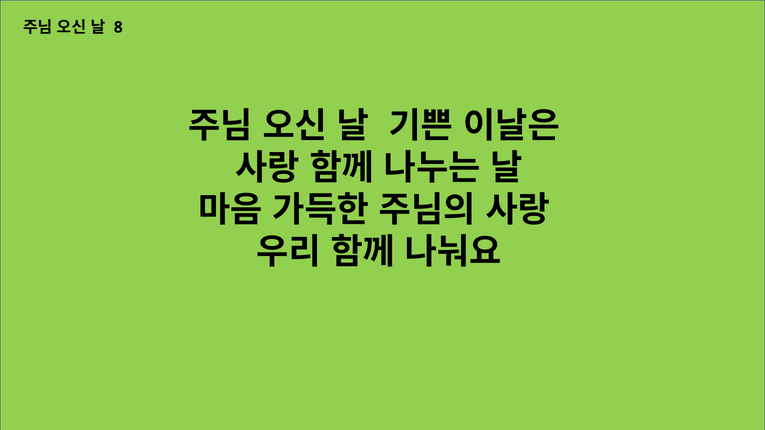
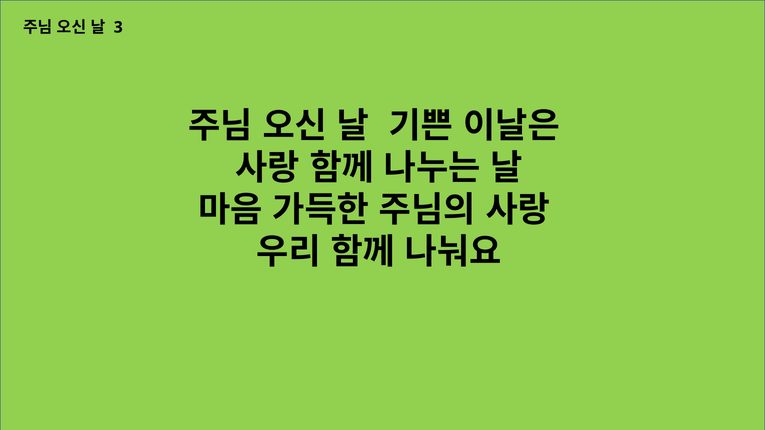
8: 8 -> 3
